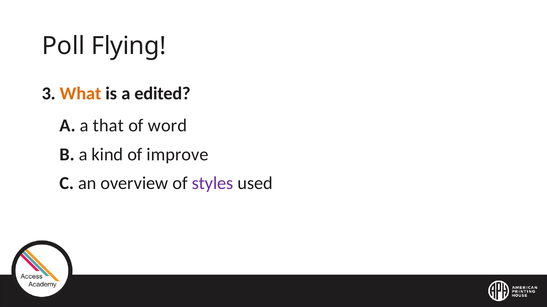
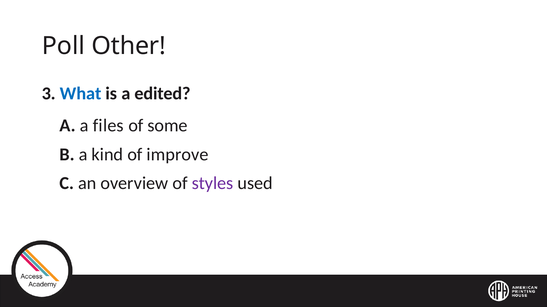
Flying: Flying -> Other
What colour: orange -> blue
that: that -> files
word: word -> some
